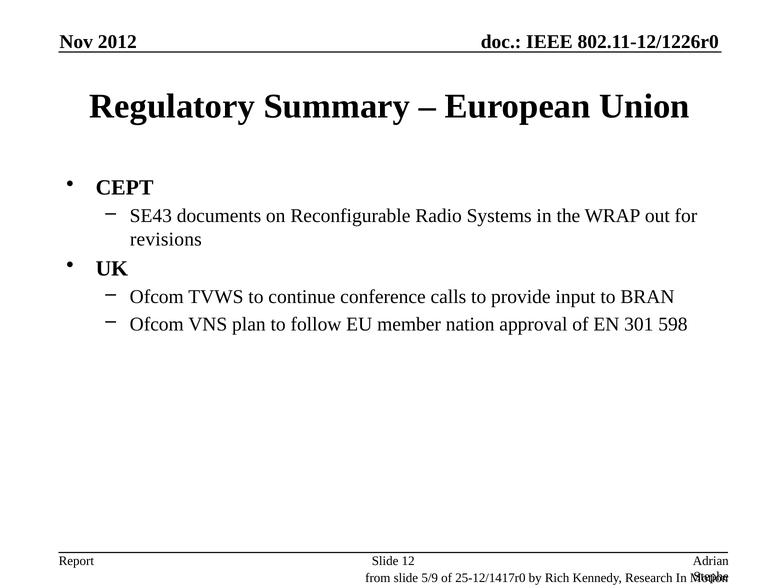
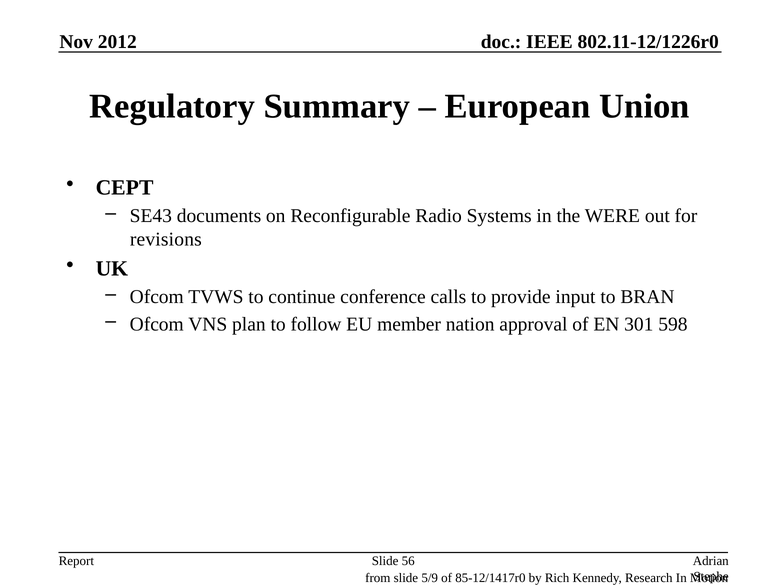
WRAP: WRAP -> WERE
12: 12 -> 56
25-12/1417r0: 25-12/1417r0 -> 85-12/1417r0
